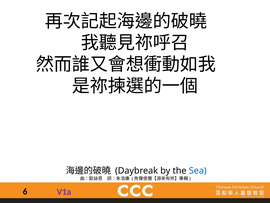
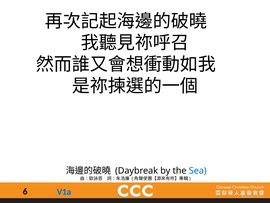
V1a colour: purple -> blue
